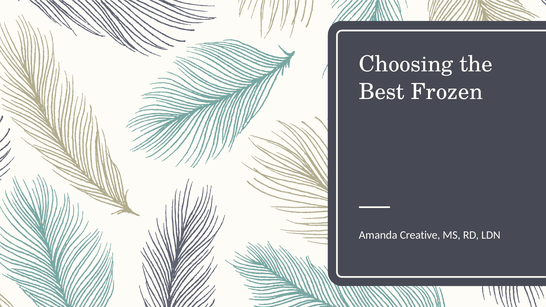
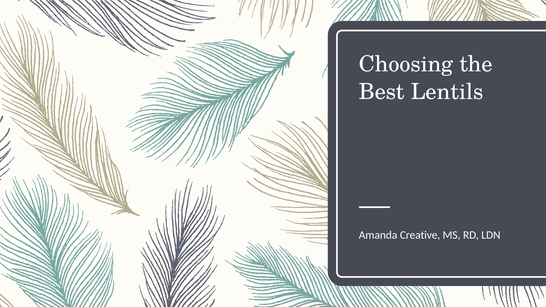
Frozen: Frozen -> Lentils
